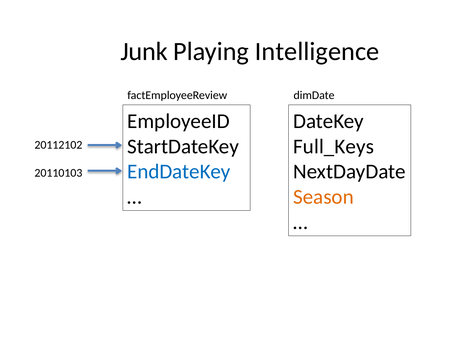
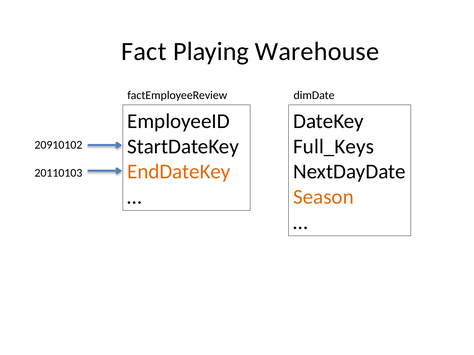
Junk: Junk -> Fact
Intelligence: Intelligence -> Warehouse
20112102: 20112102 -> 20910102
EndDateKey colour: blue -> orange
